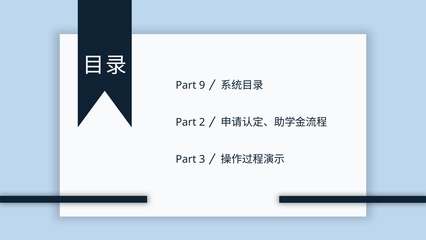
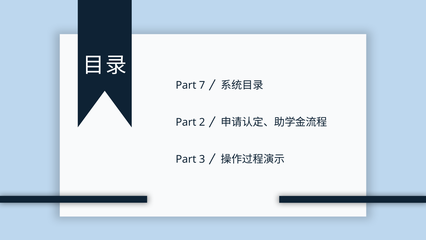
9: 9 -> 7
